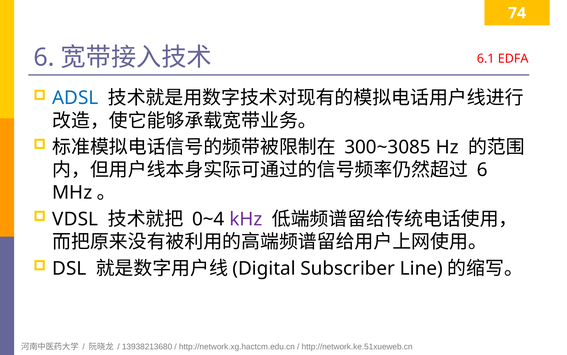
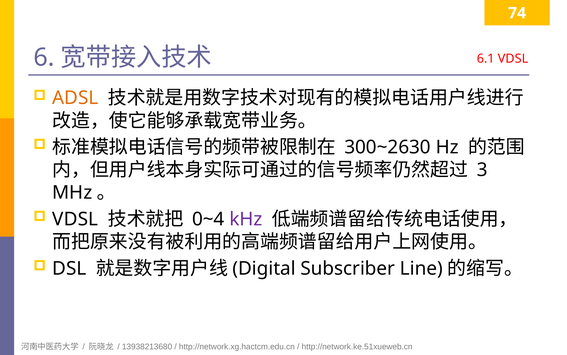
6.1 EDFA: EDFA -> VDSL
ADSL colour: blue -> orange
300~3085: 300~3085 -> 300~2630
6 at (482, 170): 6 -> 3
